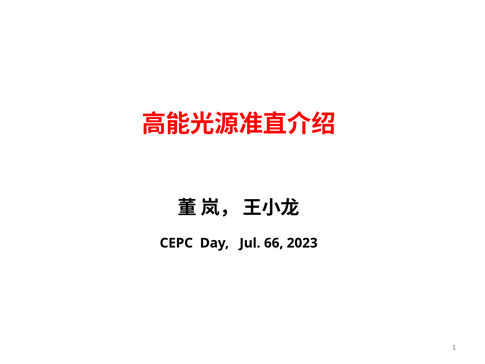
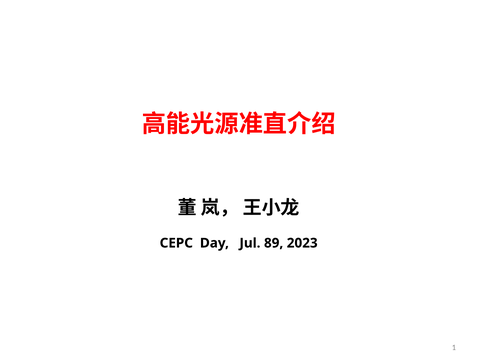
66: 66 -> 89
